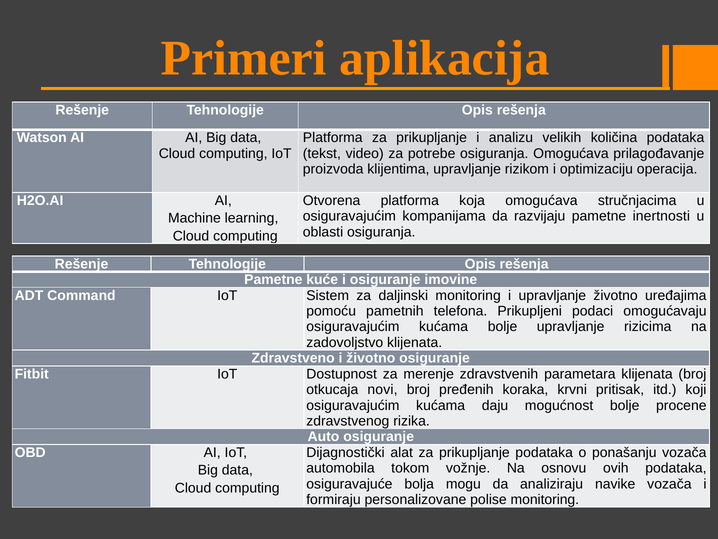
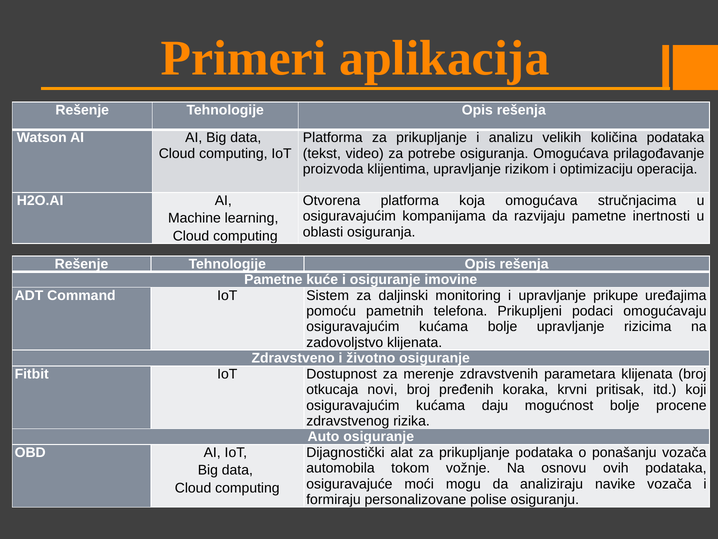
upravljanje životno: životno -> prikupe
bolja: bolja -> moći
polise monitoring: monitoring -> osiguranju
